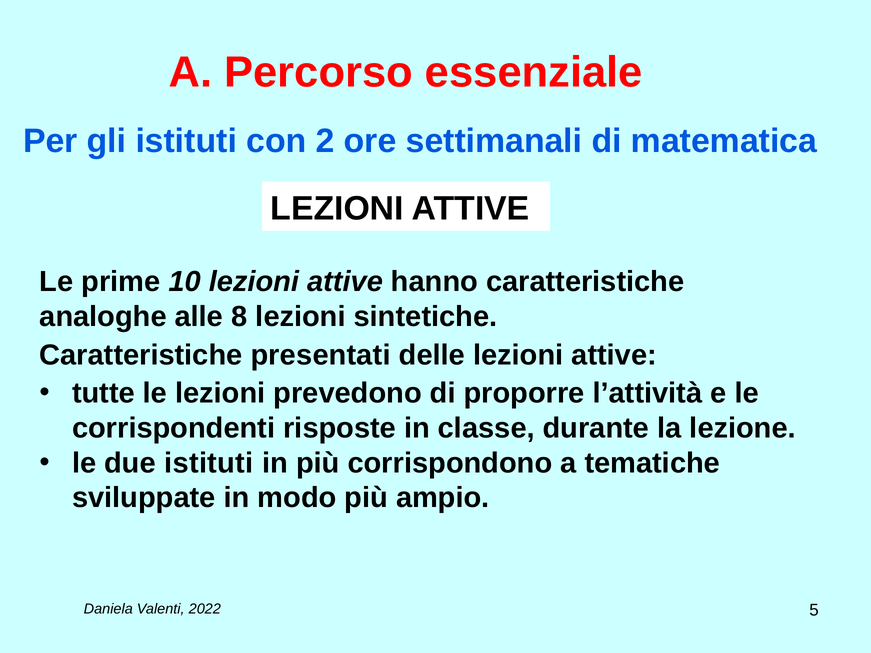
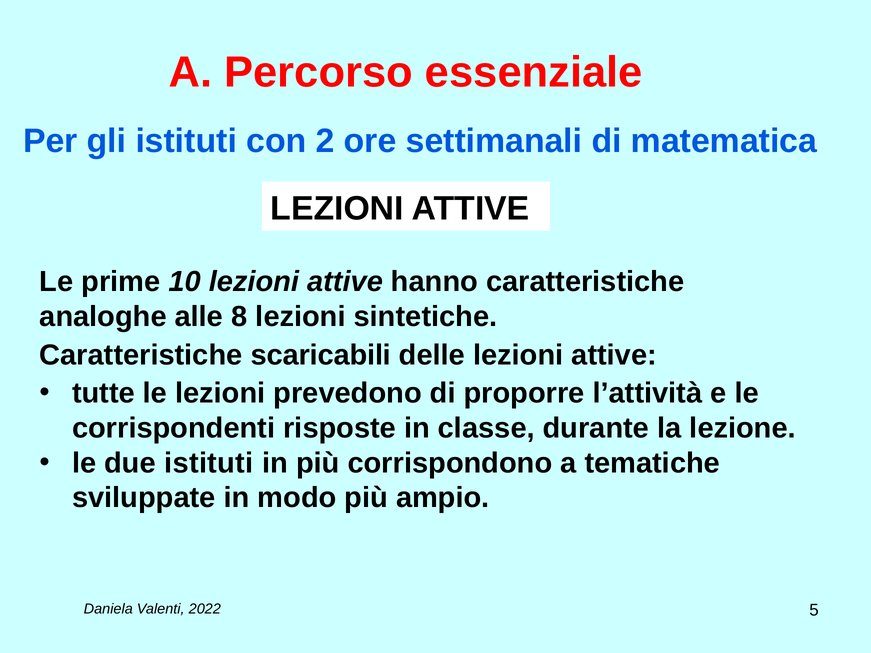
presentati: presentati -> scaricabili
